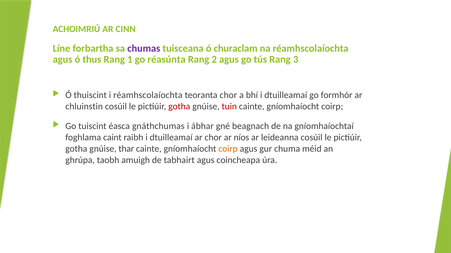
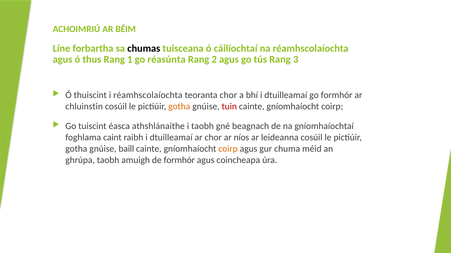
CINN: CINN -> BÉIM
chumas colour: purple -> black
churaclam: churaclam -> cáilíochtaí
gotha at (179, 107) colour: red -> orange
gnáthchumas: gnáthchumas -> athshlánaithe
i ábhar: ábhar -> taobh
thar: thar -> baill
de tabhairt: tabhairt -> formhór
